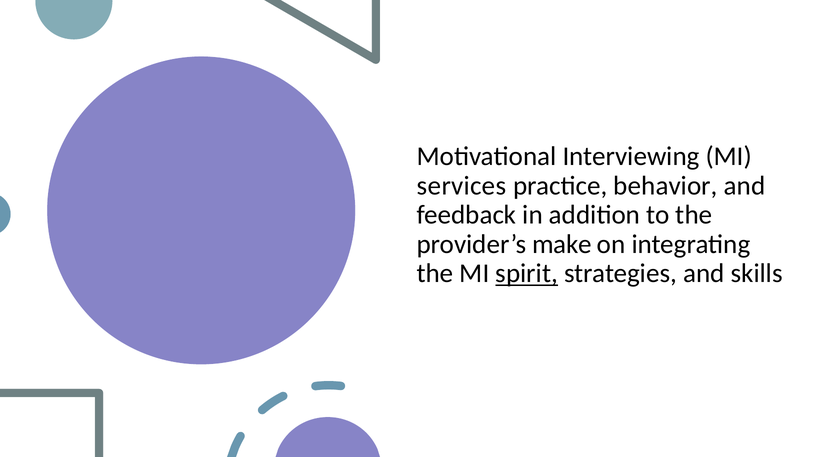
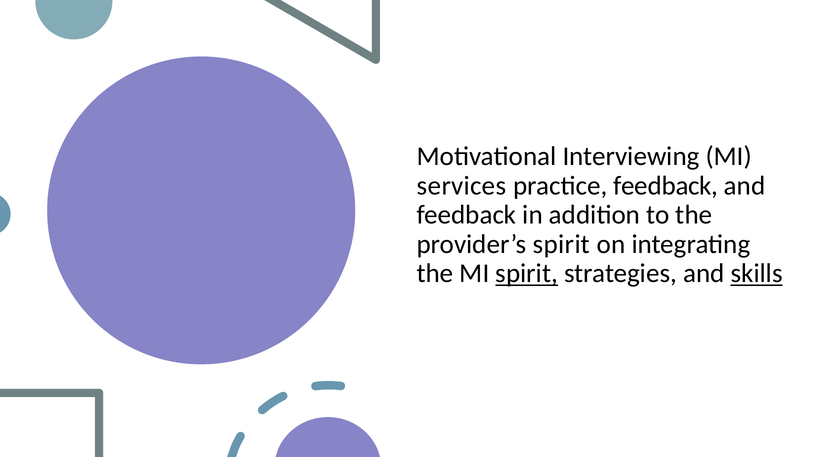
practice behavior: behavior -> feedback
provider’s make: make -> spirit
skills underline: none -> present
